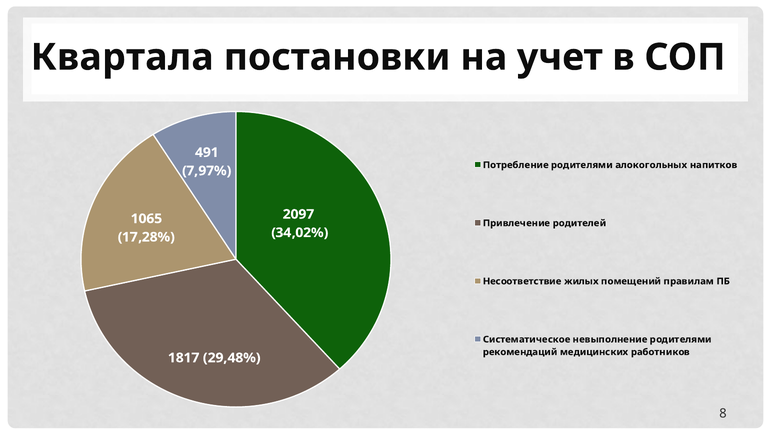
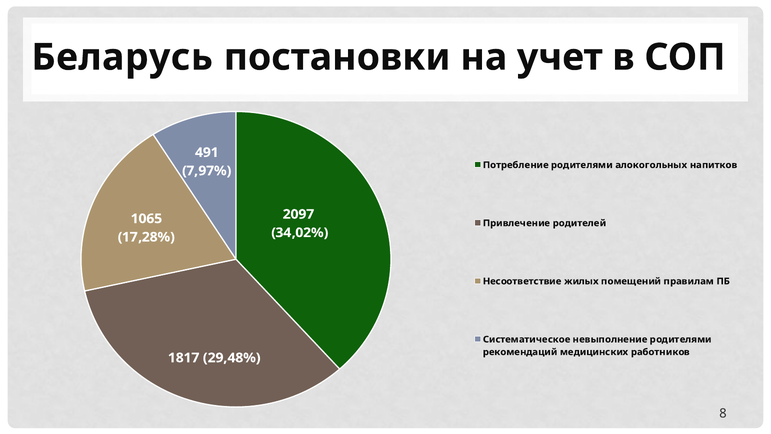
Квартала: Квартала -> Беларусь
